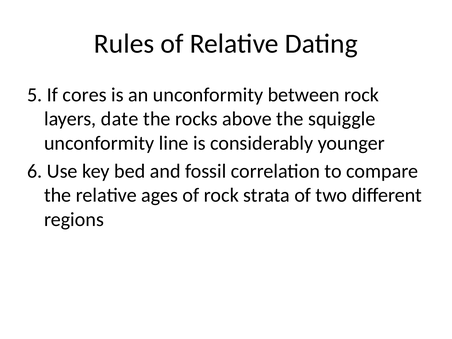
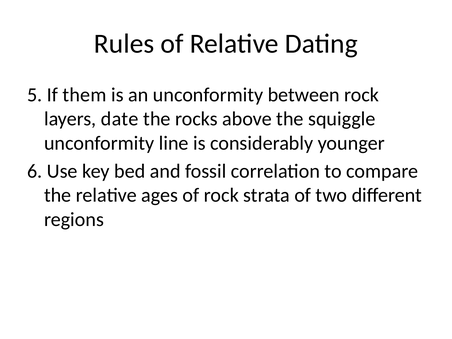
cores: cores -> them
